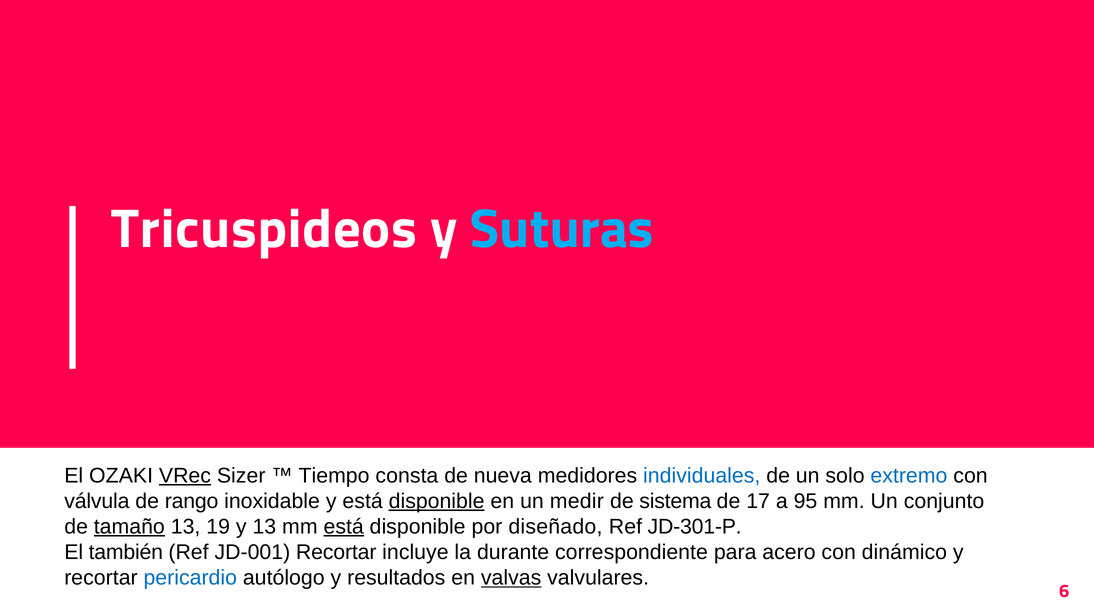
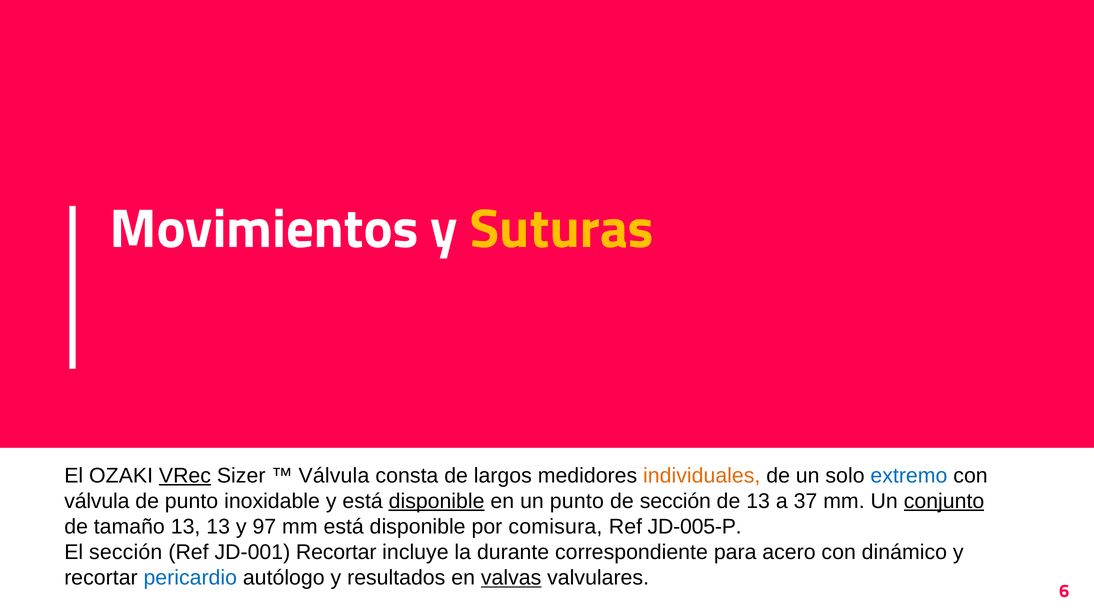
Tricuspideos: Tricuspideos -> Movimientos
Suturas colour: light blue -> yellow
Tiempo at (334, 476): Tiempo -> Válvula
nueva: nueva -> largos
individuales colour: blue -> orange
de rango: rango -> punto
un medir: medir -> punto
de sistema: sistema -> sección
de 17: 17 -> 13
95: 95 -> 37
conjunto underline: none -> present
tamaño underline: present -> none
13 19: 19 -> 13
y 13: 13 -> 97
está at (344, 527) underline: present -> none
diseñado: diseñado -> comisura
JD-301-P: JD-301-P -> JD-005-P
El también: también -> sección
